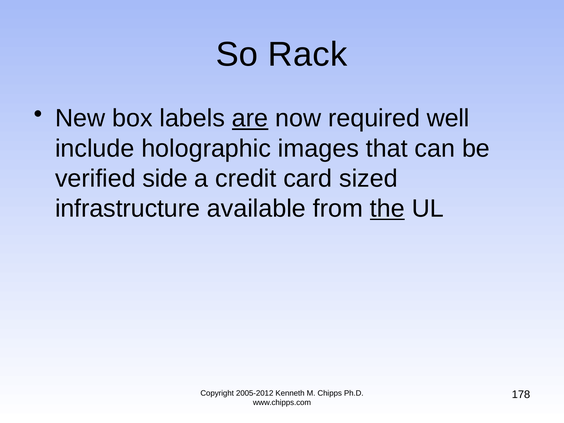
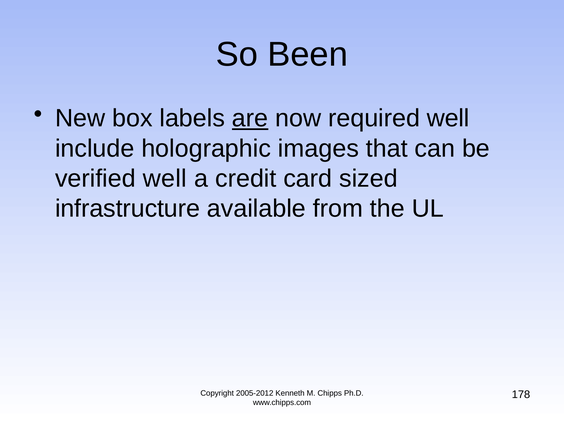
Rack: Rack -> Been
verified side: side -> well
the underline: present -> none
